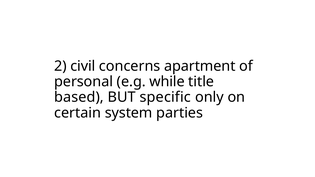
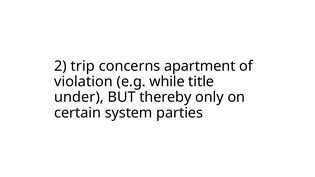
civil: civil -> trip
personal: personal -> violation
based: based -> under
specific: specific -> thereby
